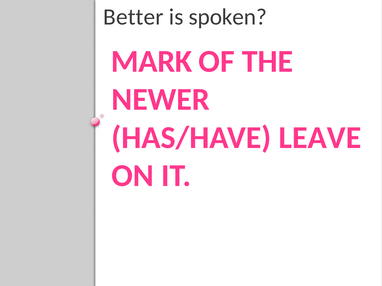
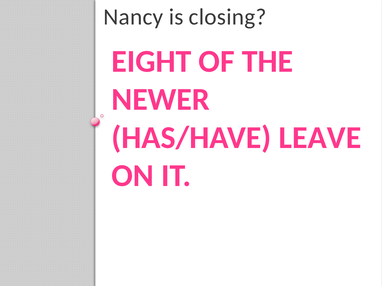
Better: Better -> Nancy
spoken: spoken -> closing
MARK: MARK -> EIGHT
